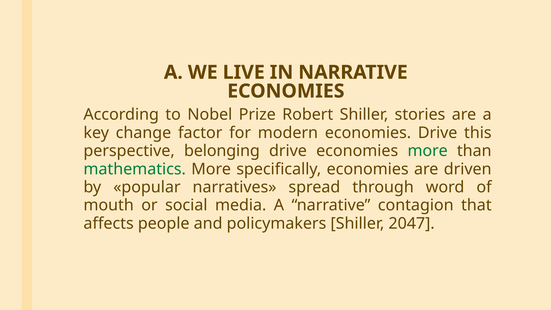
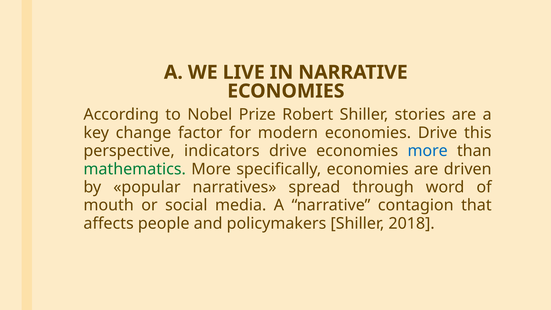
belonging: belonging -> indicators
more at (428, 151) colour: green -> blue
2047: 2047 -> 2018
